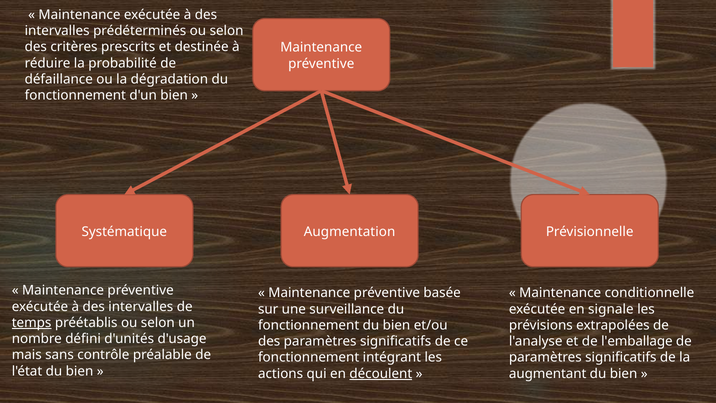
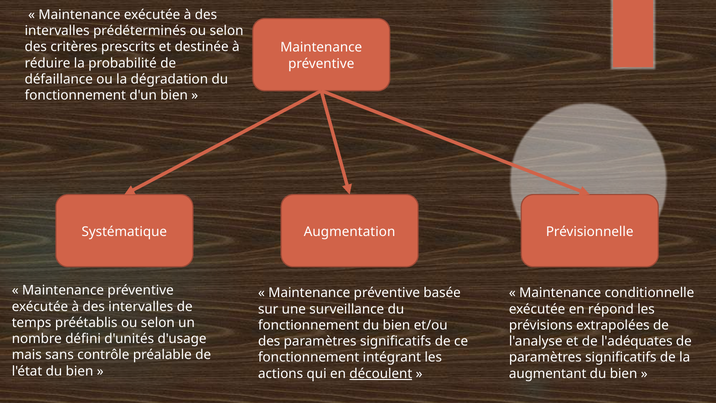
signale: signale -> répond
temps underline: present -> none
l'emballage: l'emballage -> l'adéquates
